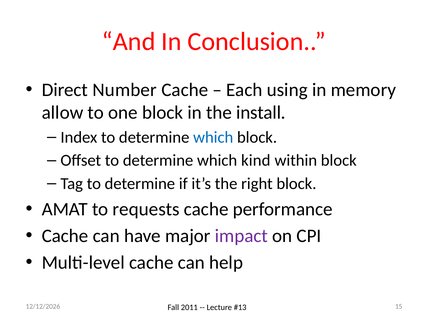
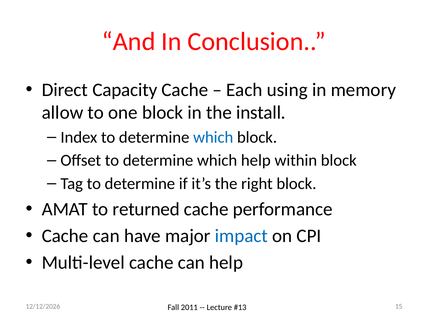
Number: Number -> Capacity
which kind: kind -> help
requests: requests -> returned
impact colour: purple -> blue
